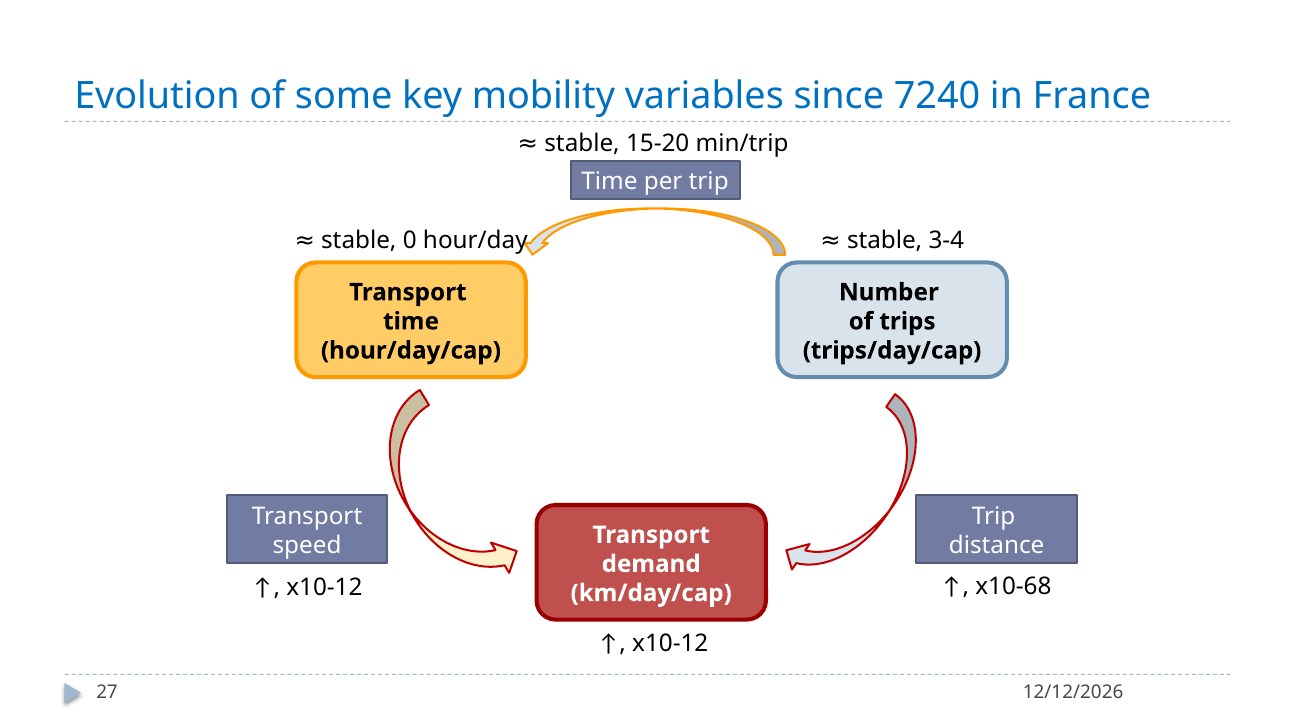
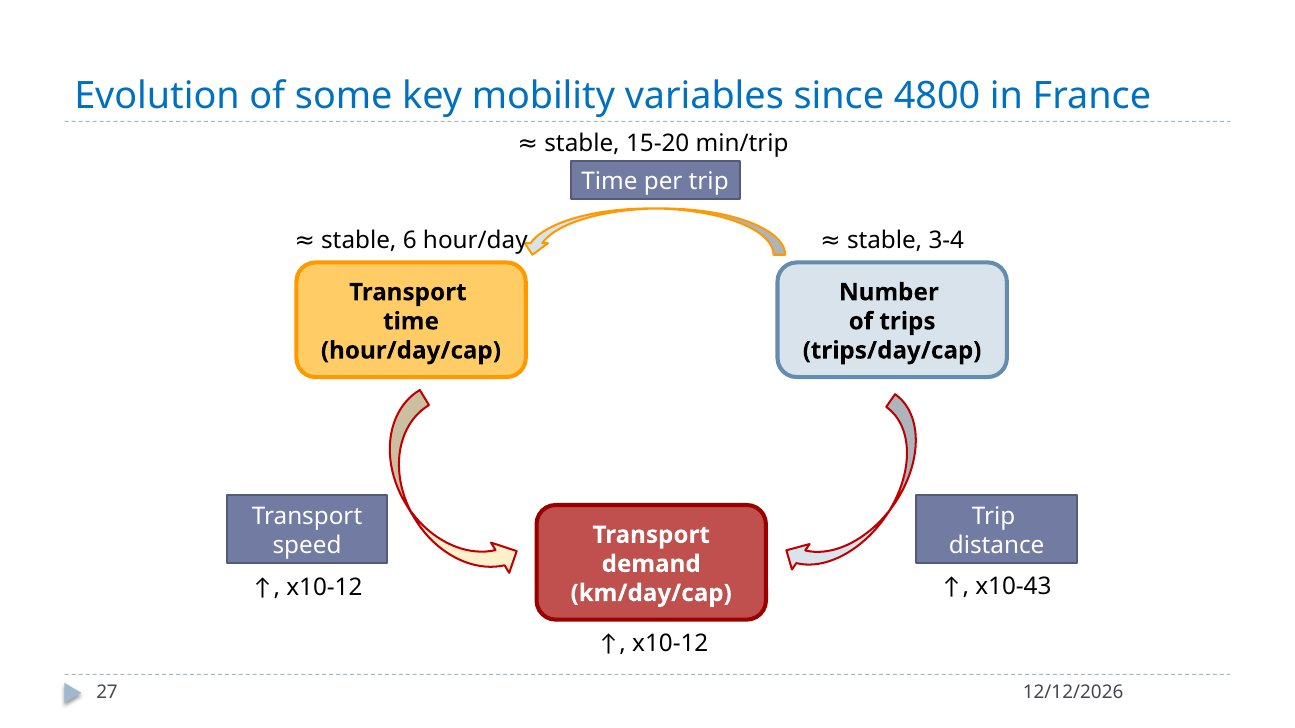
7240: 7240 -> 4800
0: 0 -> 6
x10-68: x10-68 -> x10-43
